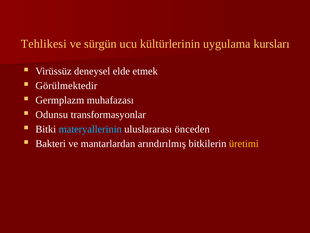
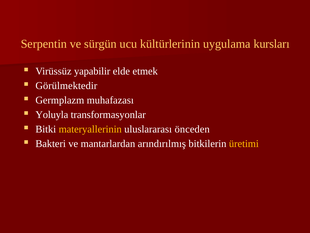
Tehlikesi: Tehlikesi -> Serpentin
deneysel: deneysel -> yapabilir
Odunsu: Odunsu -> Yoluyla
materyallerinin colour: light blue -> yellow
